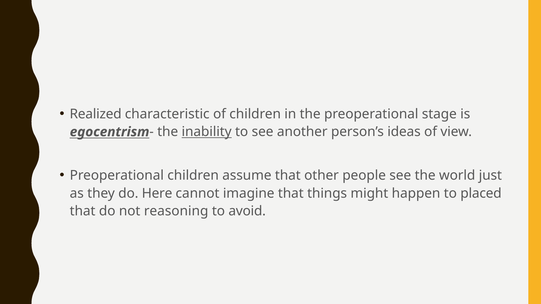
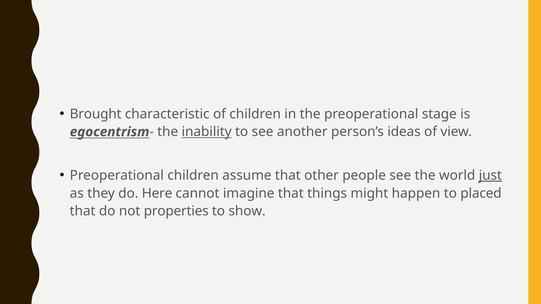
Realized: Realized -> Brought
just underline: none -> present
reasoning: reasoning -> properties
avoid: avoid -> show
